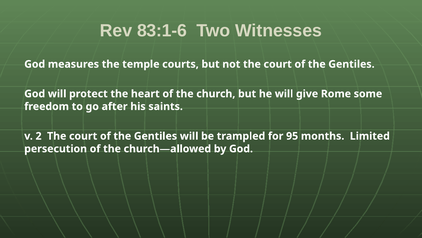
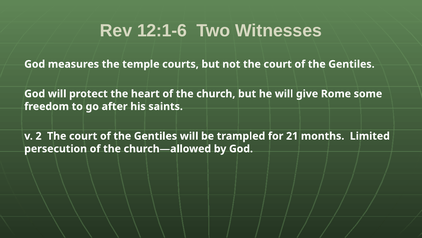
83:1-6: 83:1-6 -> 12:1-6
95: 95 -> 21
